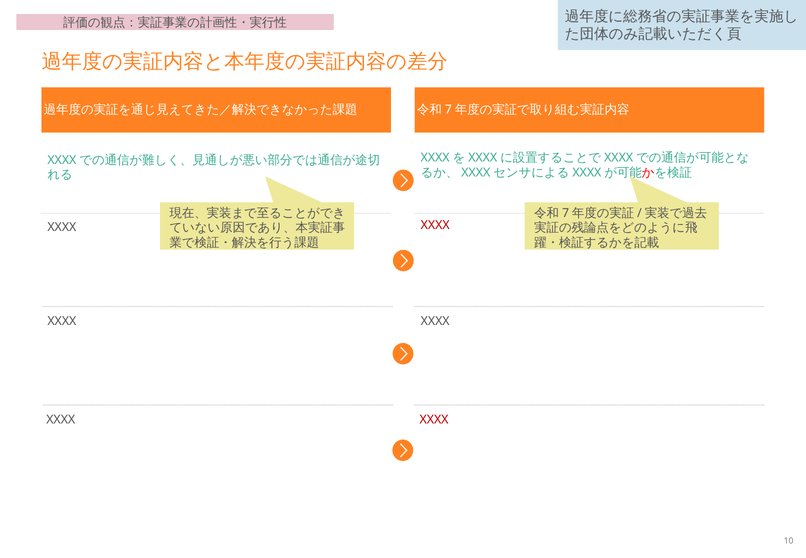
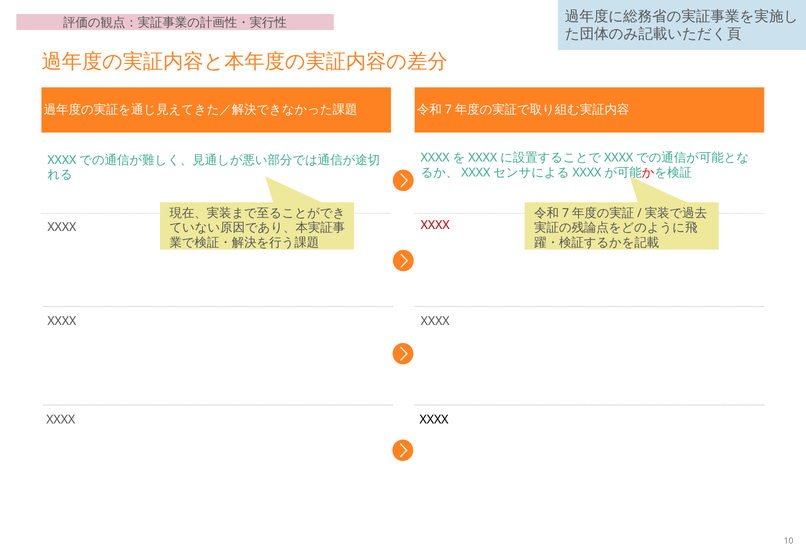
XXXX at (434, 420) colour: red -> black
